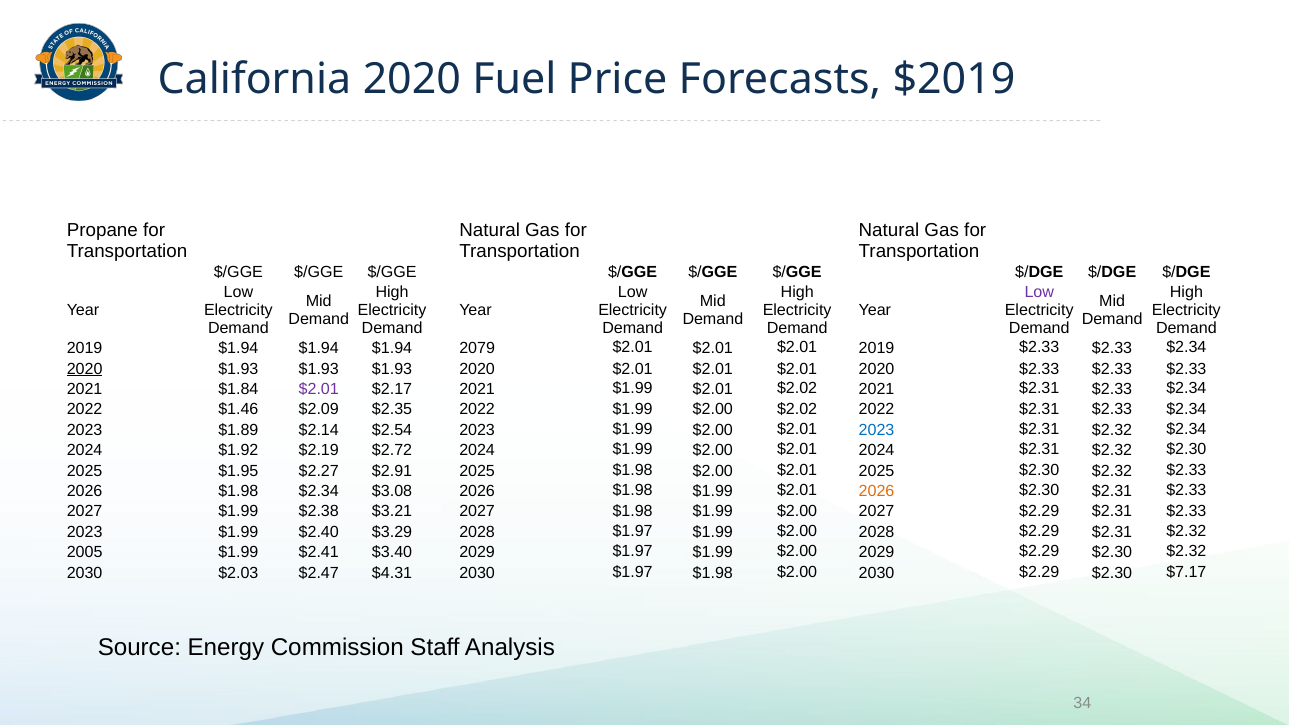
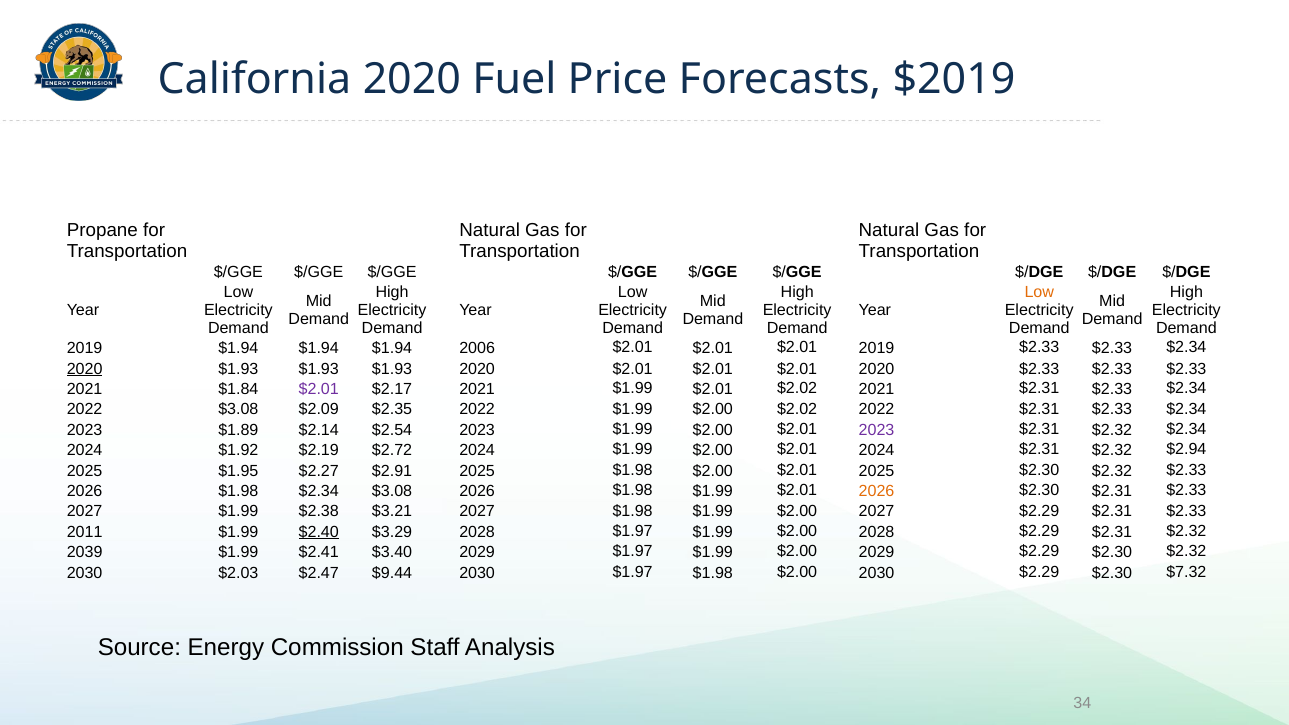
Low at (1039, 292) colour: purple -> orange
2079: 2079 -> 2006
2022 $1.46: $1.46 -> $3.08
2023 at (877, 430) colour: blue -> purple
$2.32 $2.30: $2.30 -> $2.94
2023 at (85, 532): 2023 -> 2011
$2.40 underline: none -> present
2005: 2005 -> 2039
$4.31: $4.31 -> $9.44
$7.17: $7.17 -> $7.32
